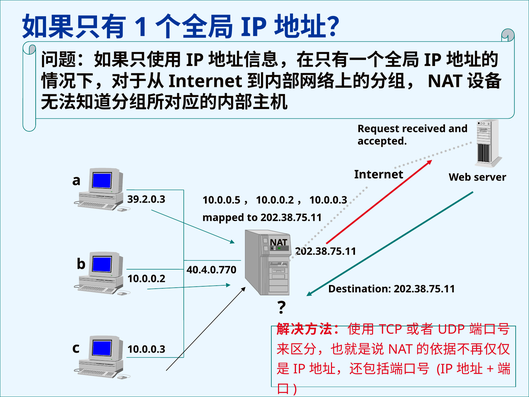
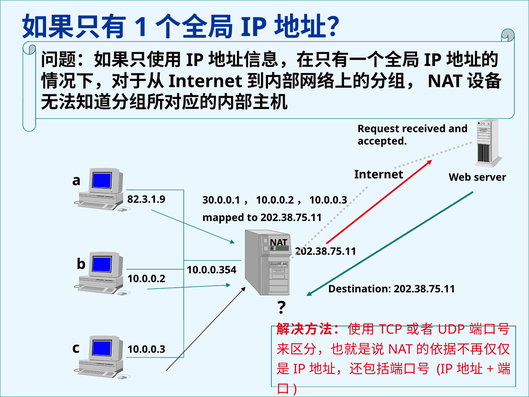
39.2.0.3: 39.2.0.3 -> 82.3.1.9
10.0.0.5: 10.0.0.5 -> 30.0.0.1
40.4.0.770: 40.4.0.770 -> 10.0.0.354
